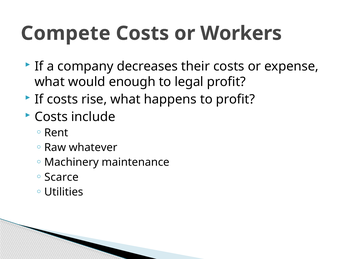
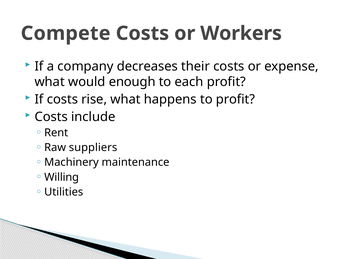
legal: legal -> each
whatever: whatever -> suppliers
Scarce: Scarce -> Willing
